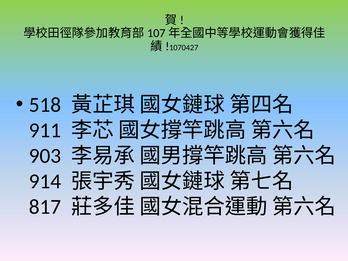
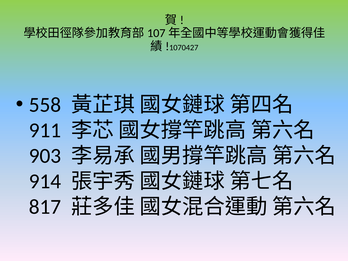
518: 518 -> 558
